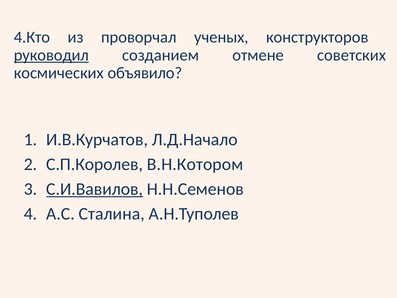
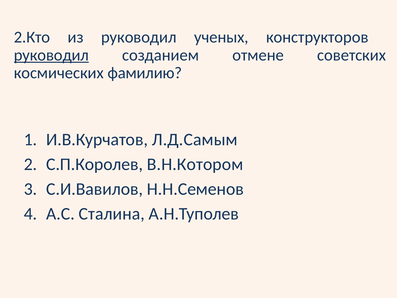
4.Кто: 4.Кто -> 2.Кто
из проворчал: проворчал -> руководил
объявило: объявило -> фамилию
Л.Д.Начало: Л.Д.Начало -> Л.Д.Самым
С.И.Вавилов underline: present -> none
